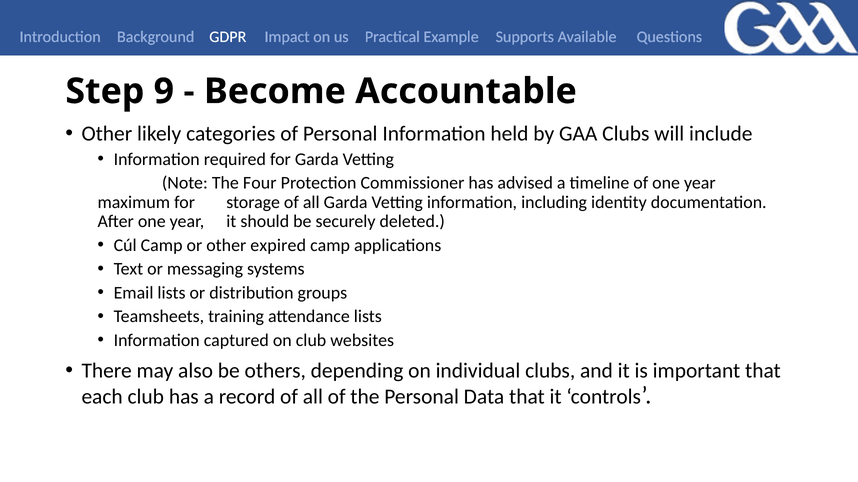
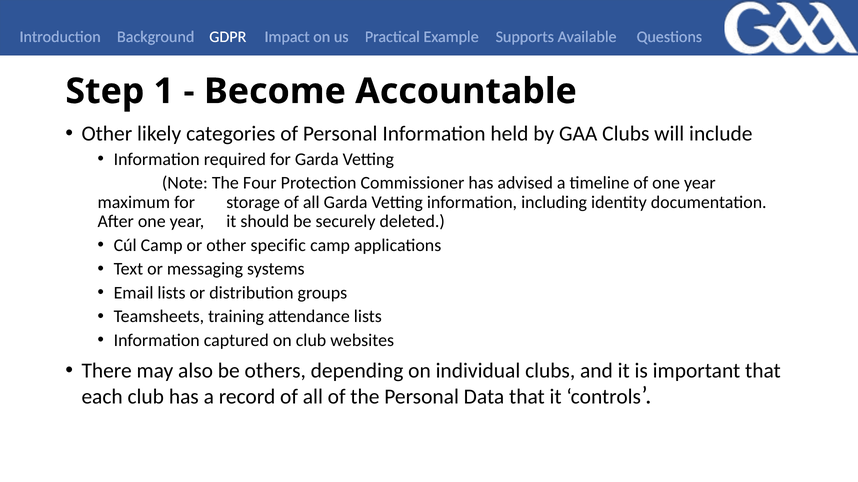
9: 9 -> 1
expired: expired -> specific
